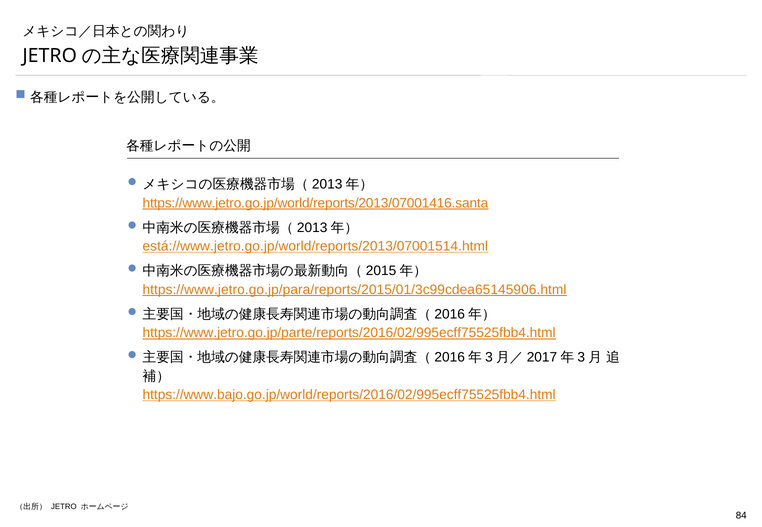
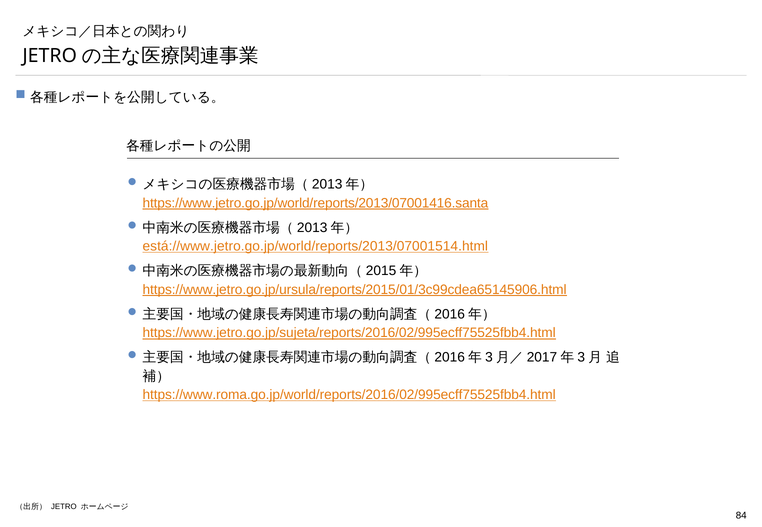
https://www.jetro.go.jp/para/reports/2015/01/3c99cdea65145906.html: https://www.jetro.go.jp/para/reports/2015/01/3c99cdea65145906.html -> https://www.jetro.go.jp/ursula/reports/2015/01/3c99cdea65145906.html
https://www.jetro.go.jp/parte/reports/2016/02/995ecff75525fbb4.html: https://www.jetro.go.jp/parte/reports/2016/02/995ecff75525fbb4.html -> https://www.jetro.go.jp/sujeta/reports/2016/02/995ecff75525fbb4.html
https://www.bajo.go.jp/world/reports/2016/02/995ecff75525fbb4.html: https://www.bajo.go.jp/world/reports/2016/02/995ecff75525fbb4.html -> https://www.roma.go.jp/world/reports/2016/02/995ecff75525fbb4.html
